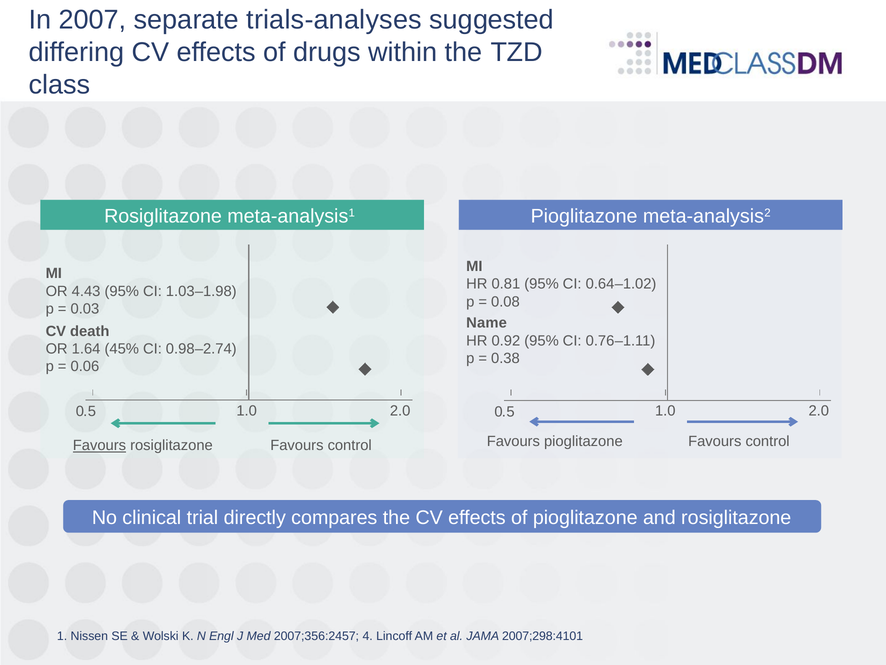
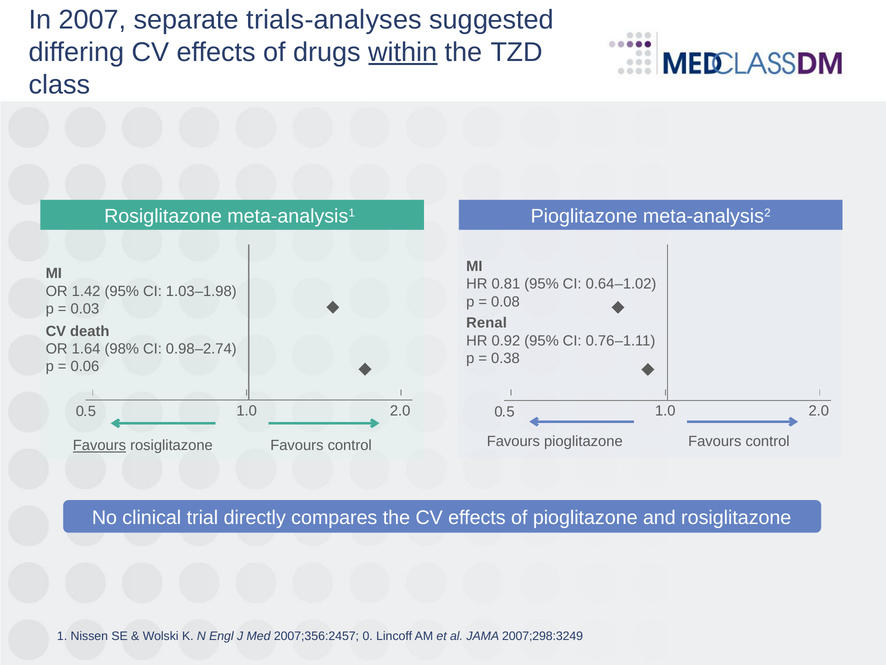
within underline: none -> present
4.43: 4.43 -> 1.42
Name: Name -> Renal
45%: 45% -> 98%
4: 4 -> 0
2007;298:4101: 2007;298:4101 -> 2007;298:3249
